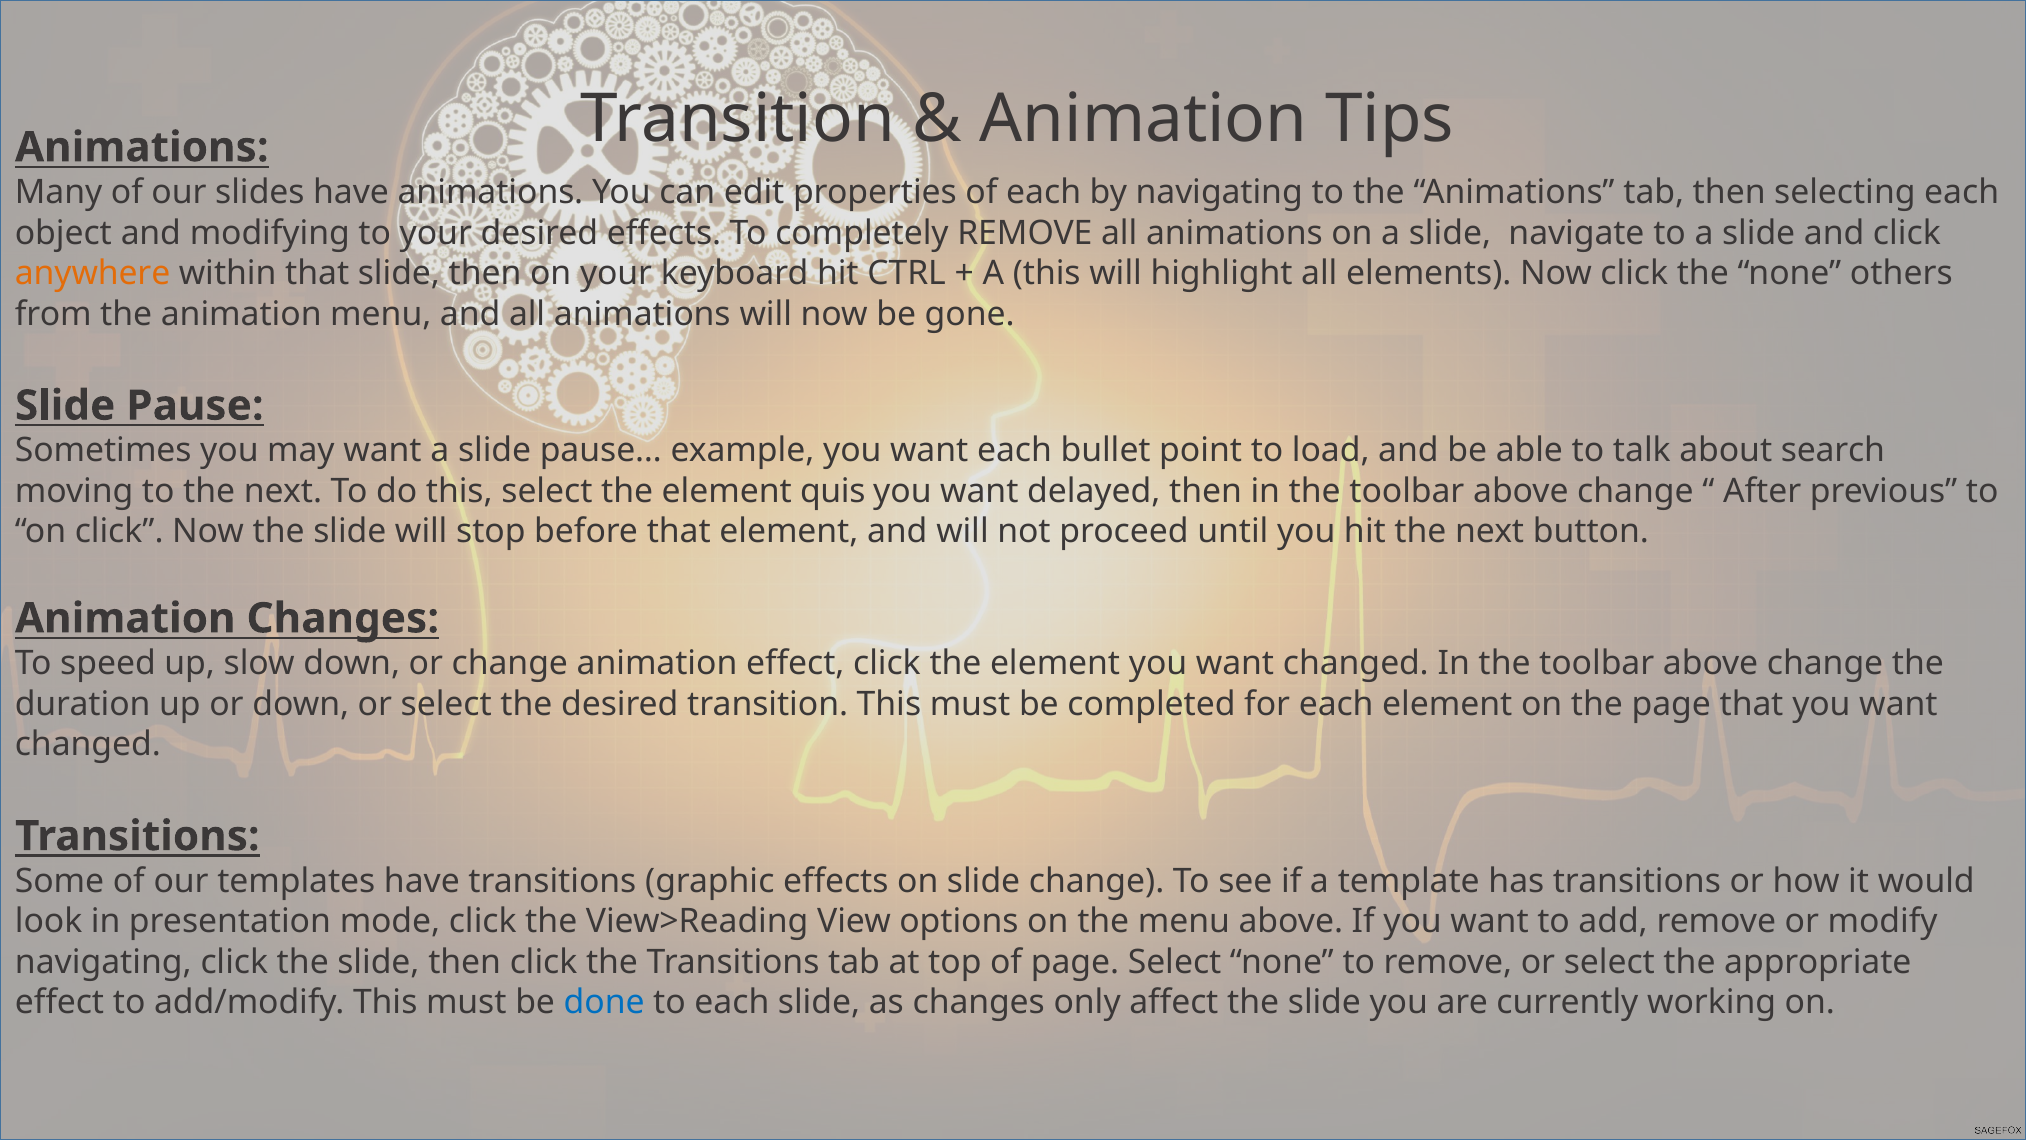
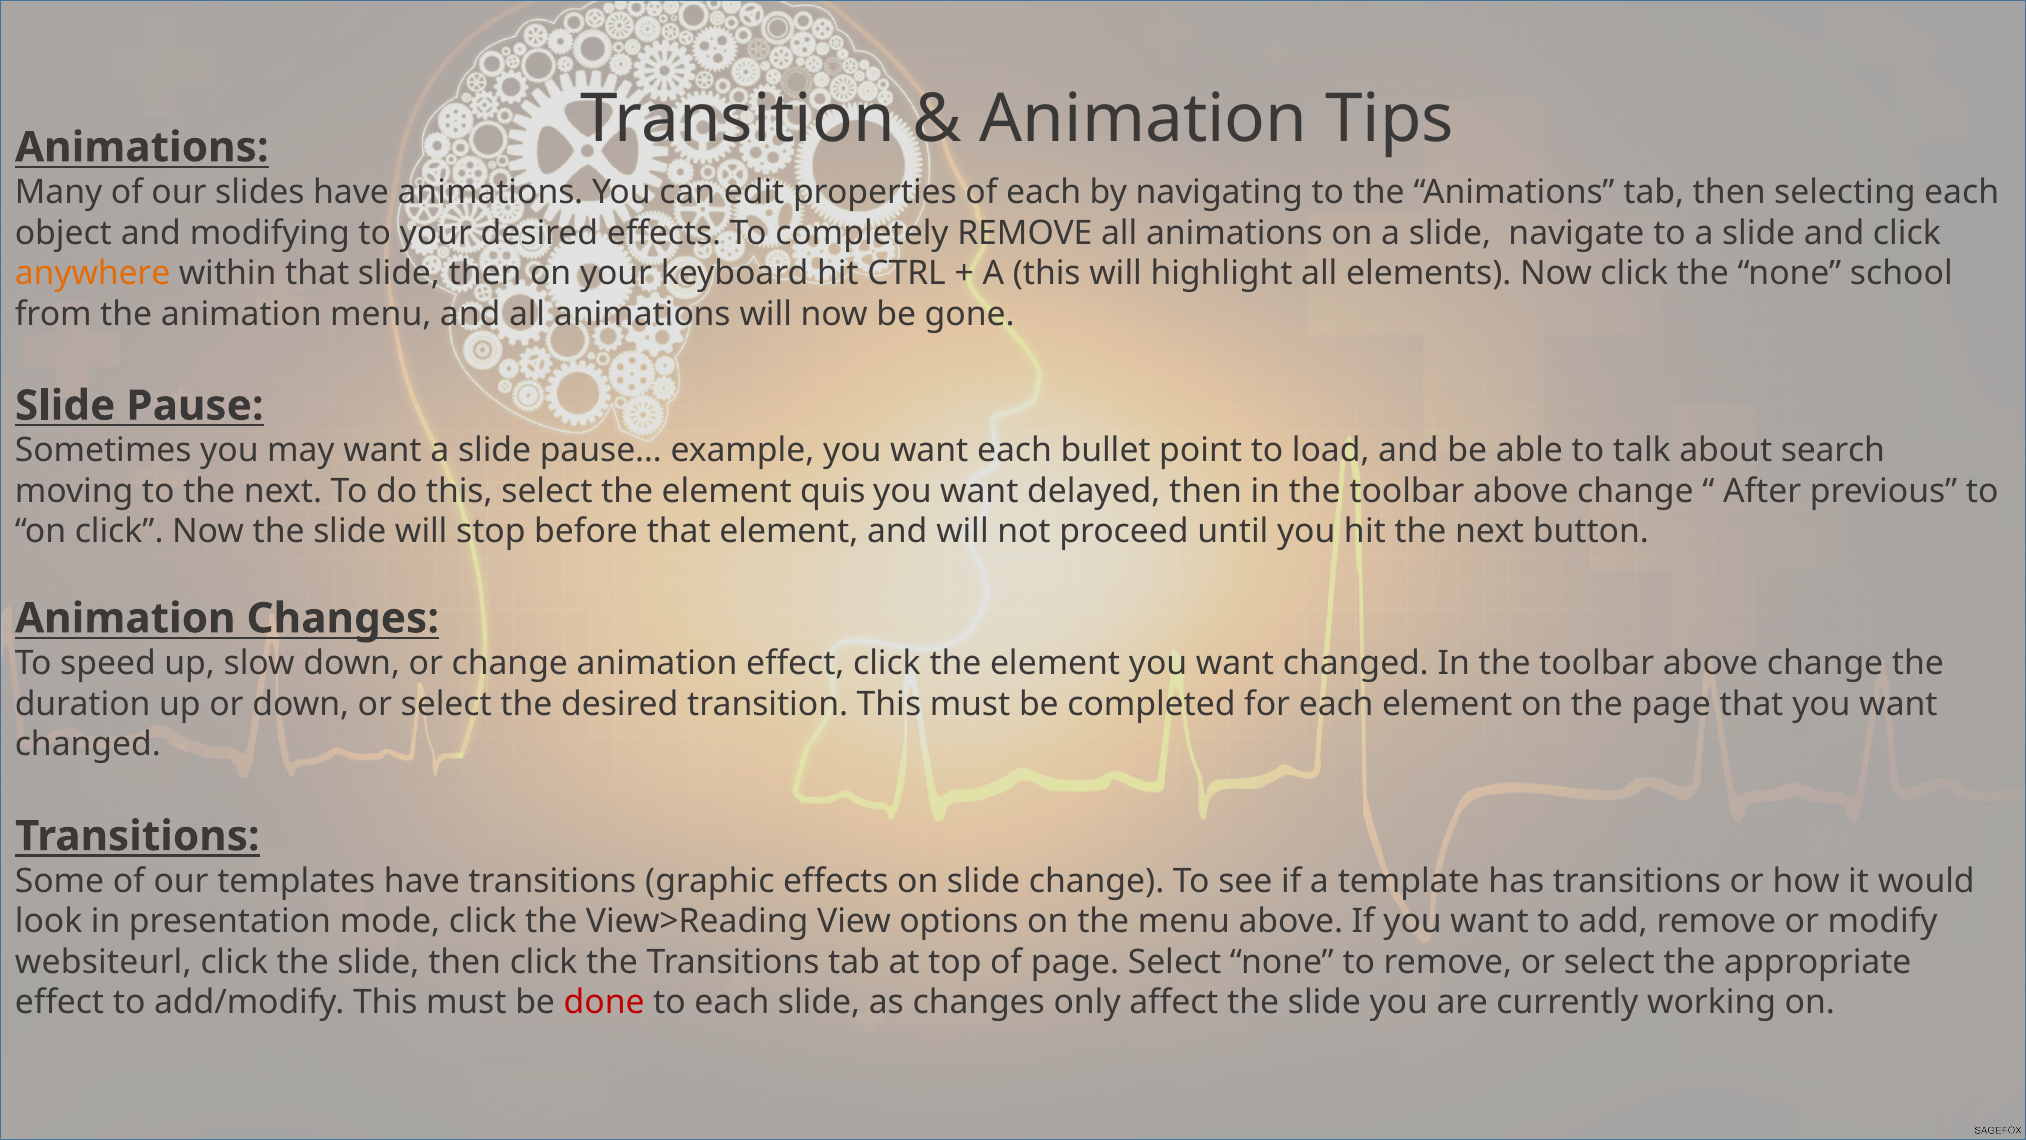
others: others -> school
navigating at (103, 962): navigating -> websiteurl
done colour: blue -> red
